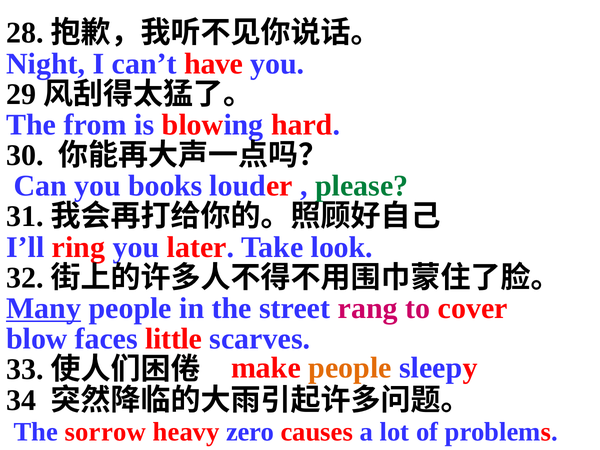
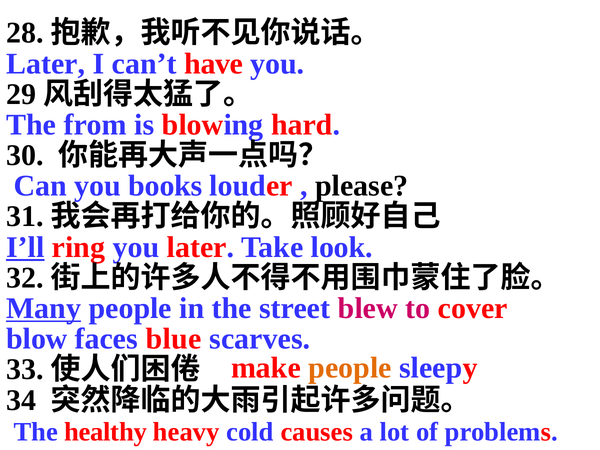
Night at (46, 64): Night -> Later
please colour: green -> black
I’ll underline: none -> present
rang: rang -> blew
little: little -> blue
sorrow: sorrow -> healthy
zero: zero -> cold
